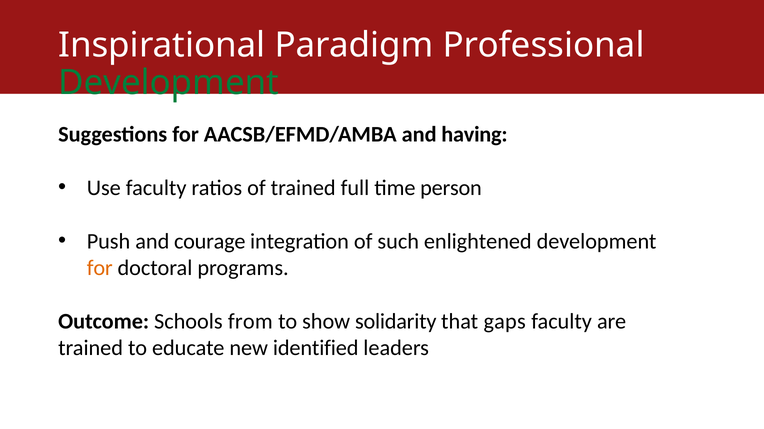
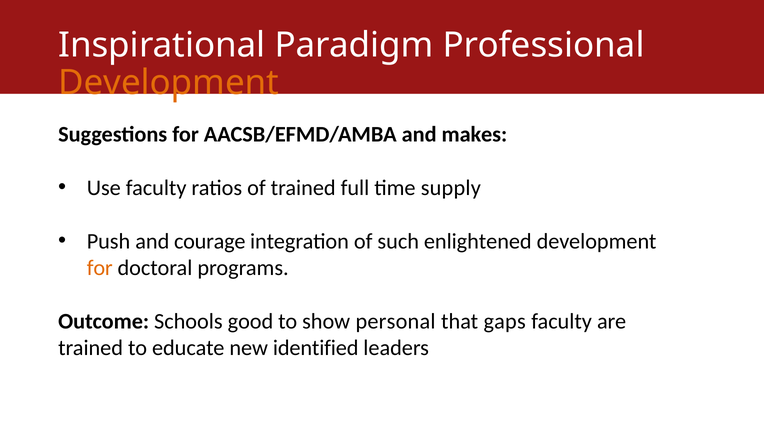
Development at (169, 83) colour: green -> orange
having: having -> makes
person: person -> supply
from: from -> good
solidarity: solidarity -> personal
